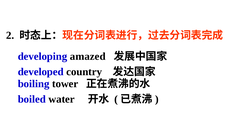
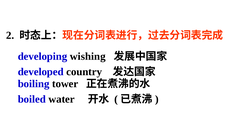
amazed: amazed -> wishing
